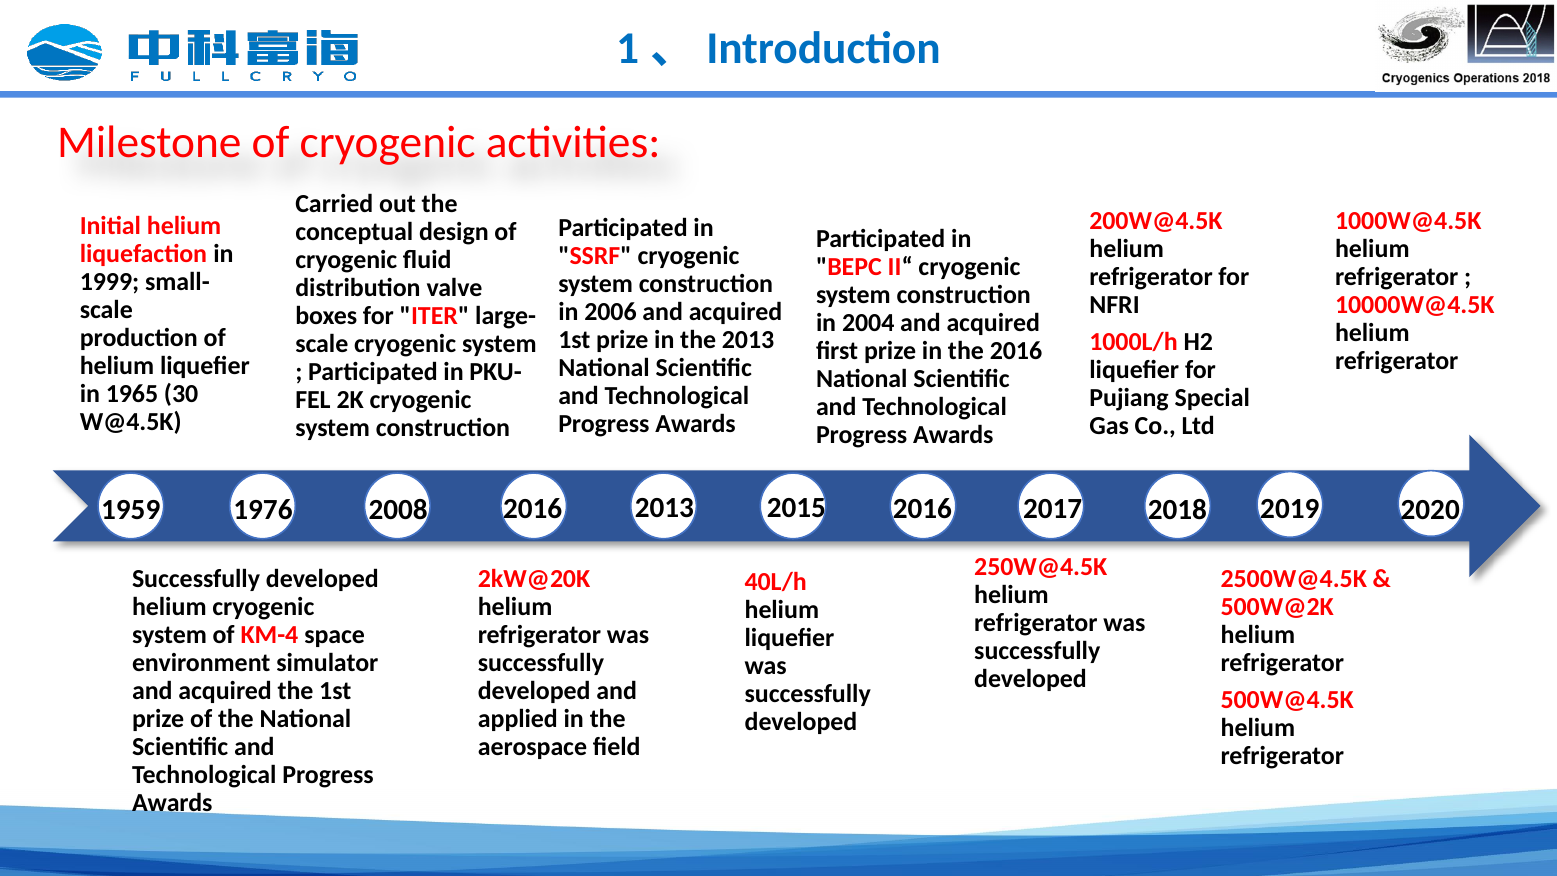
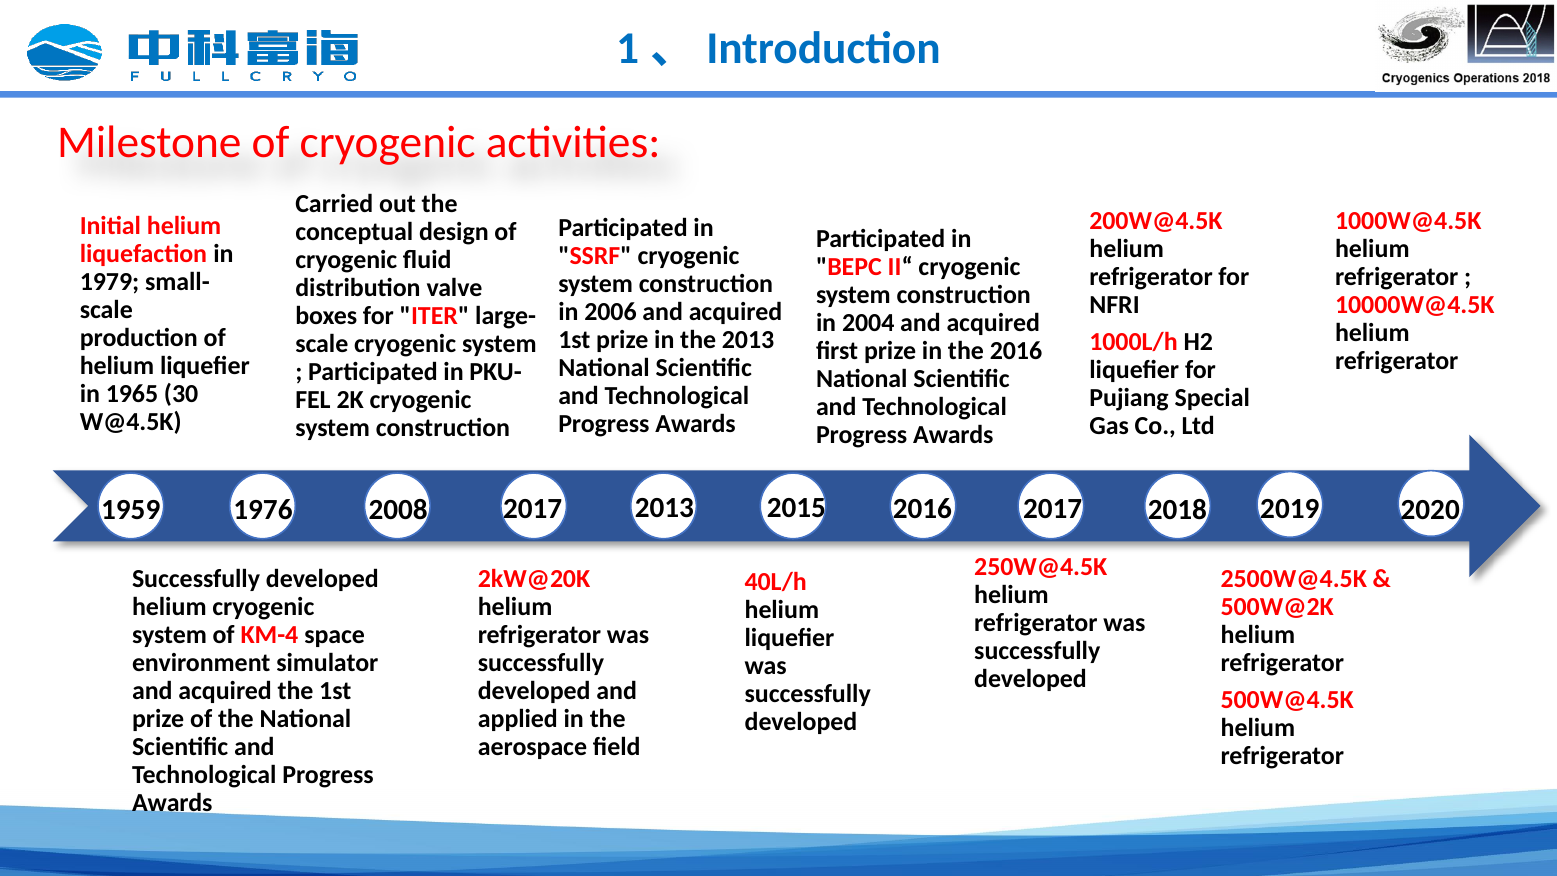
1999: 1999 -> 1979
2008 2016: 2016 -> 2017
